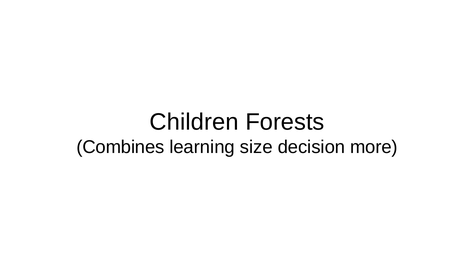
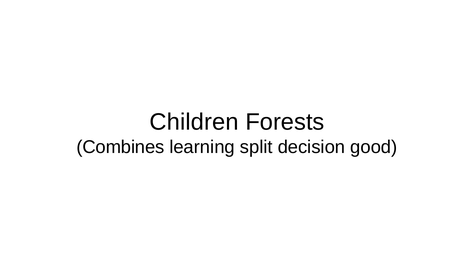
size: size -> split
more: more -> good
